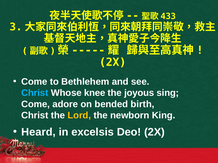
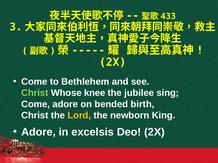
Christ at (35, 93) colour: light blue -> light green
joyous: joyous -> jubilee
Heard at (38, 132): Heard -> Adore
